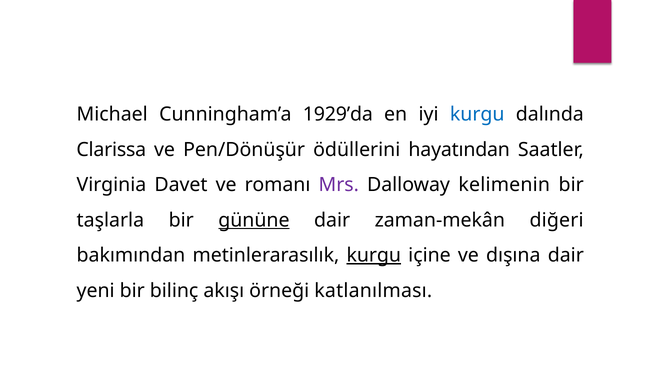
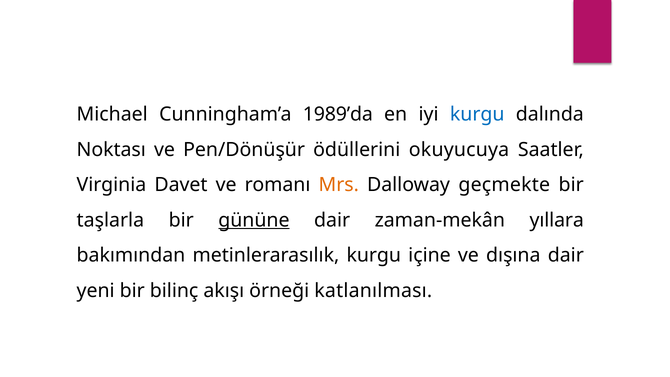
1929’da: 1929’da -> 1989’da
Clarissa: Clarissa -> Noktası
hayatından: hayatından -> okuyucuya
Mrs colour: purple -> orange
kelimenin: kelimenin -> geçmekte
diğeri: diğeri -> yıllara
kurgu at (374, 255) underline: present -> none
